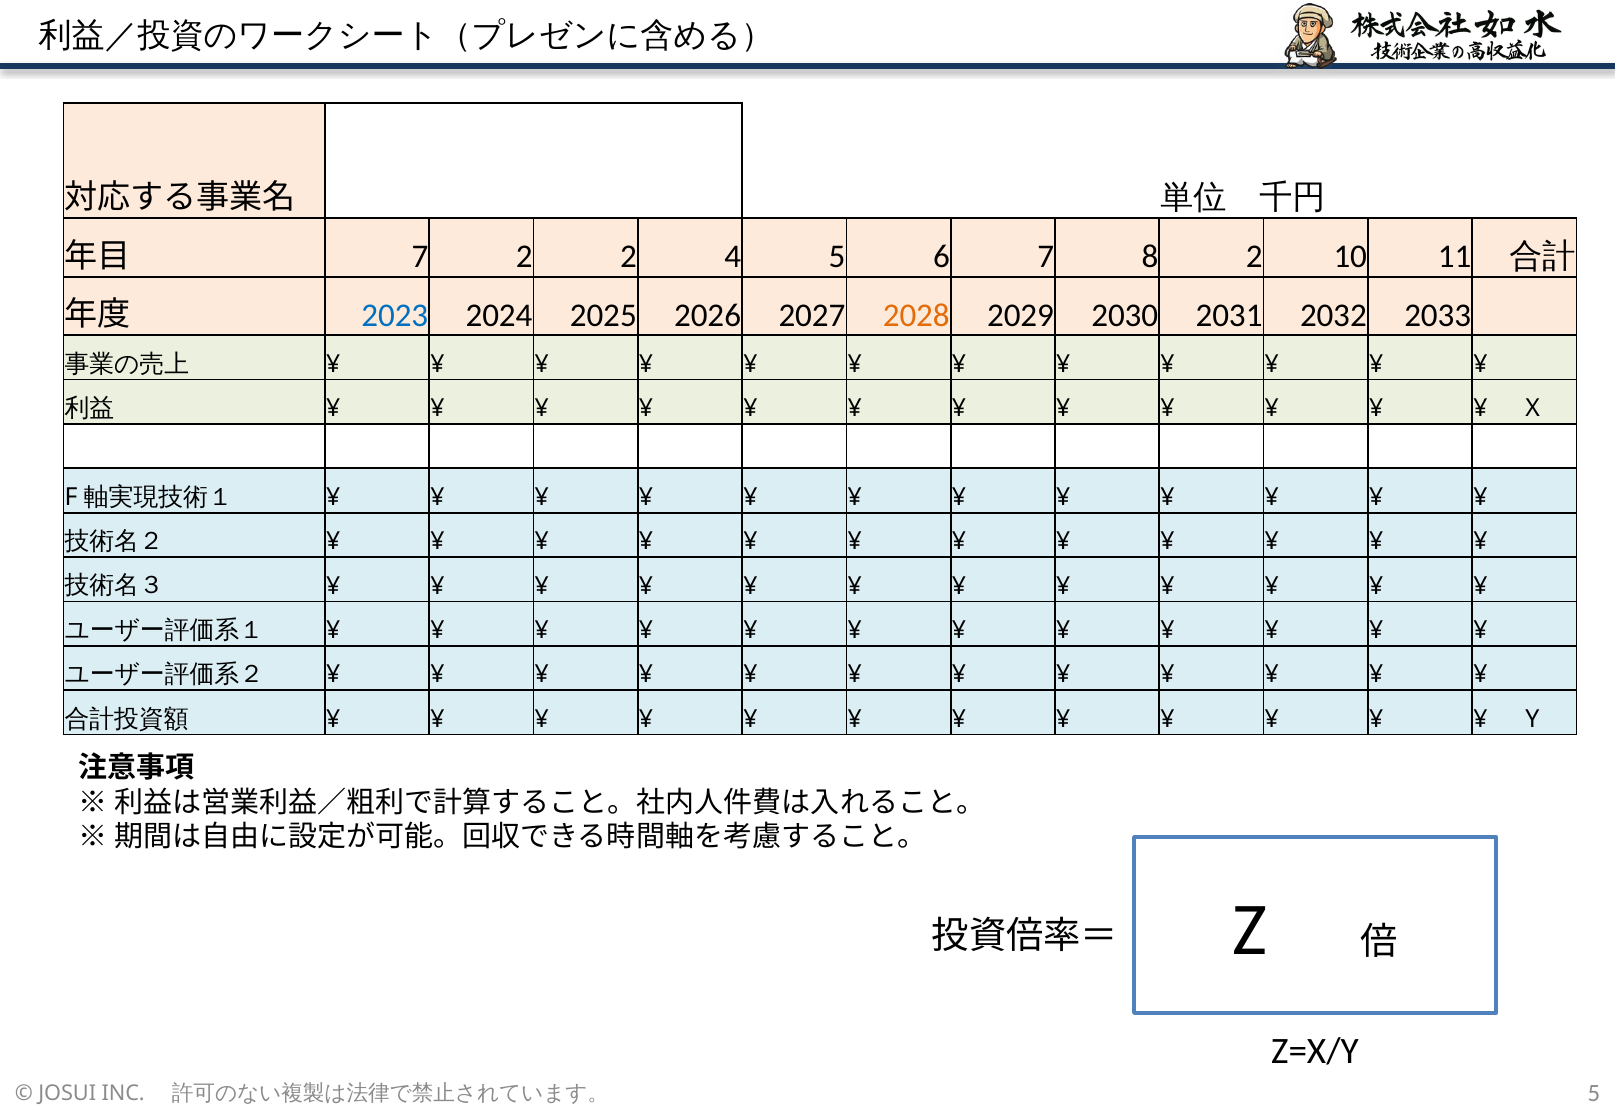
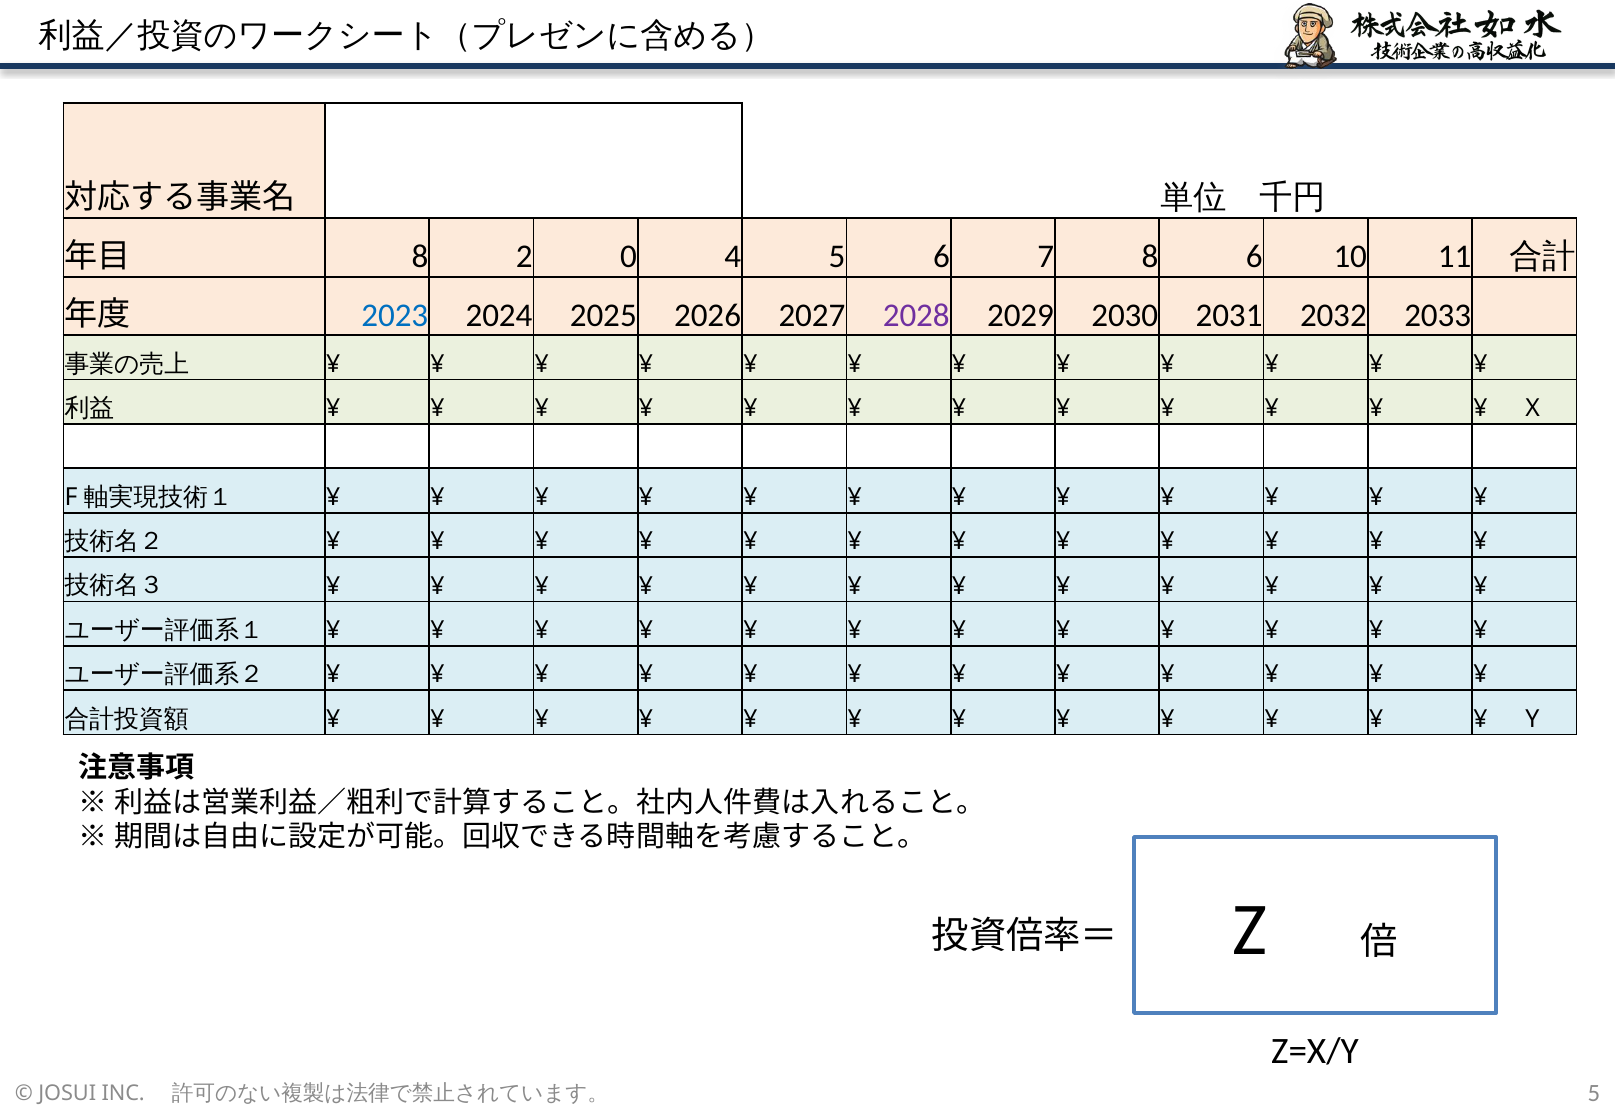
7 at (420, 257): 7 -> 8
2 2: 2 -> 0
8 2: 2 -> 6
2028 colour: orange -> purple
